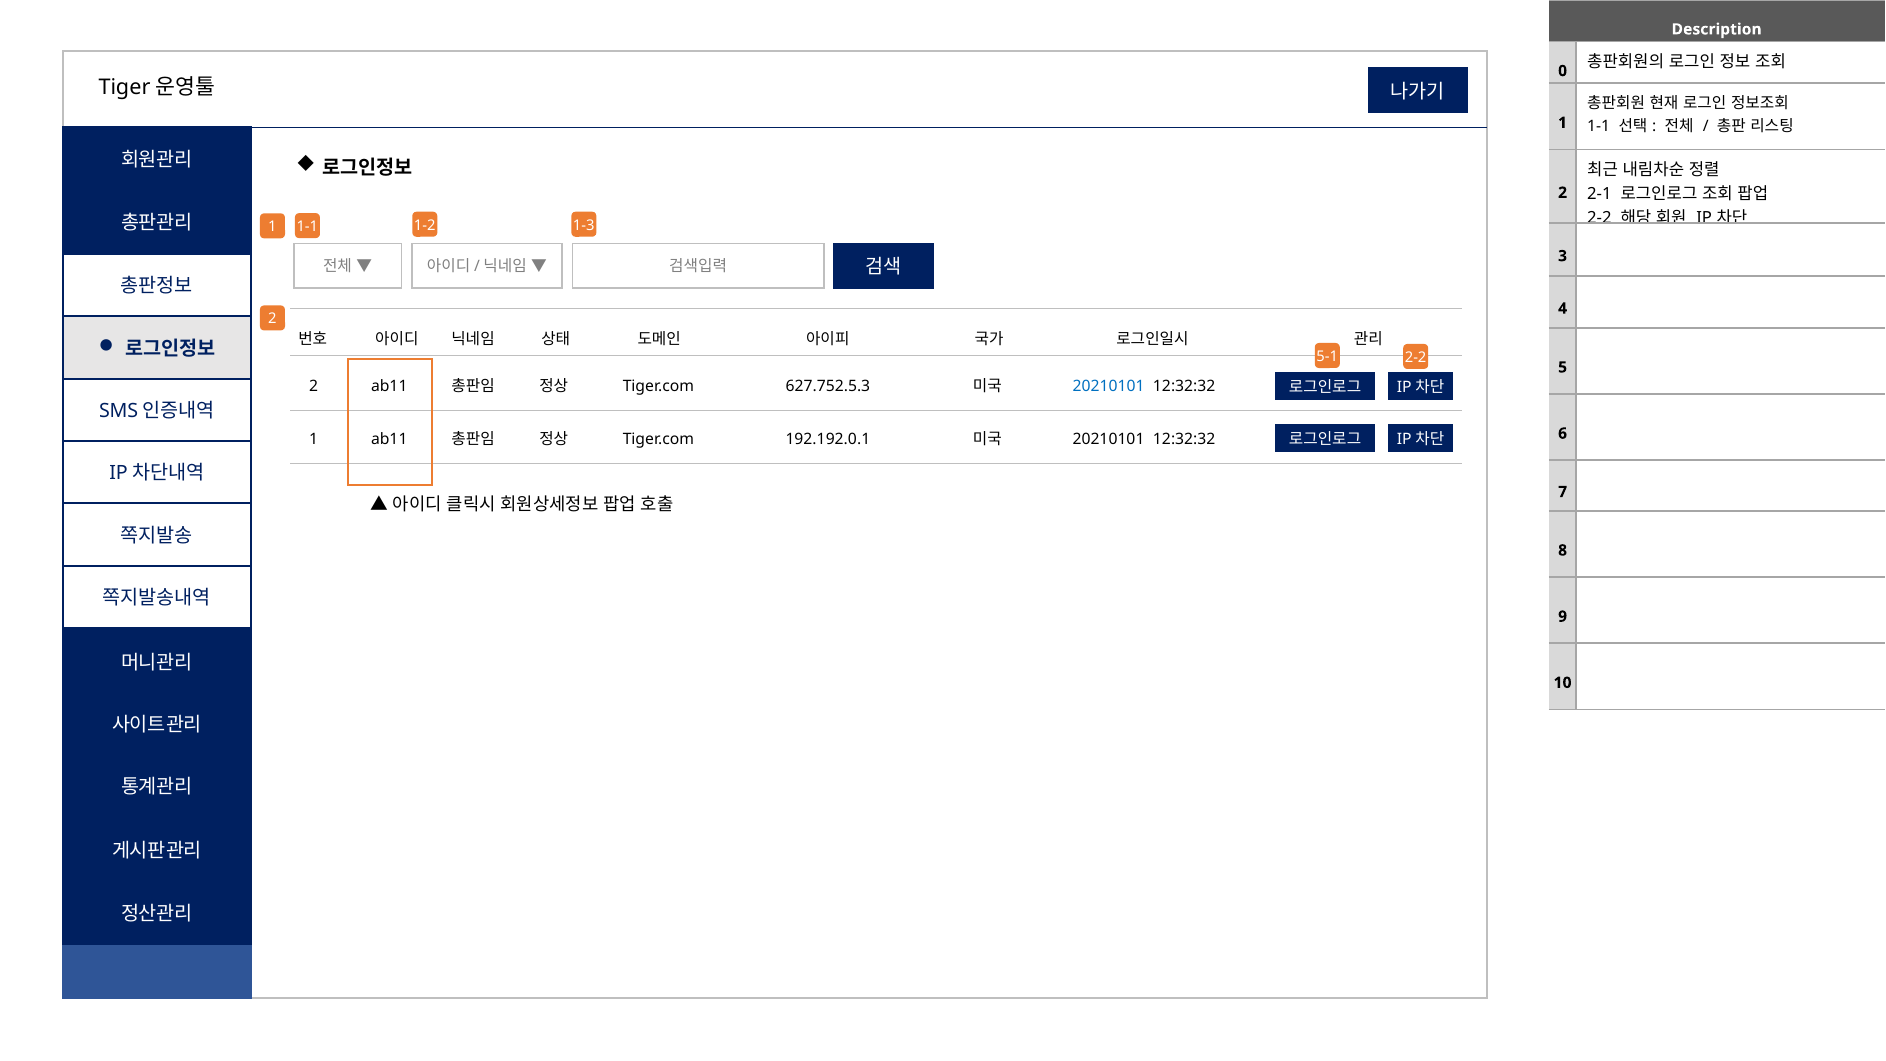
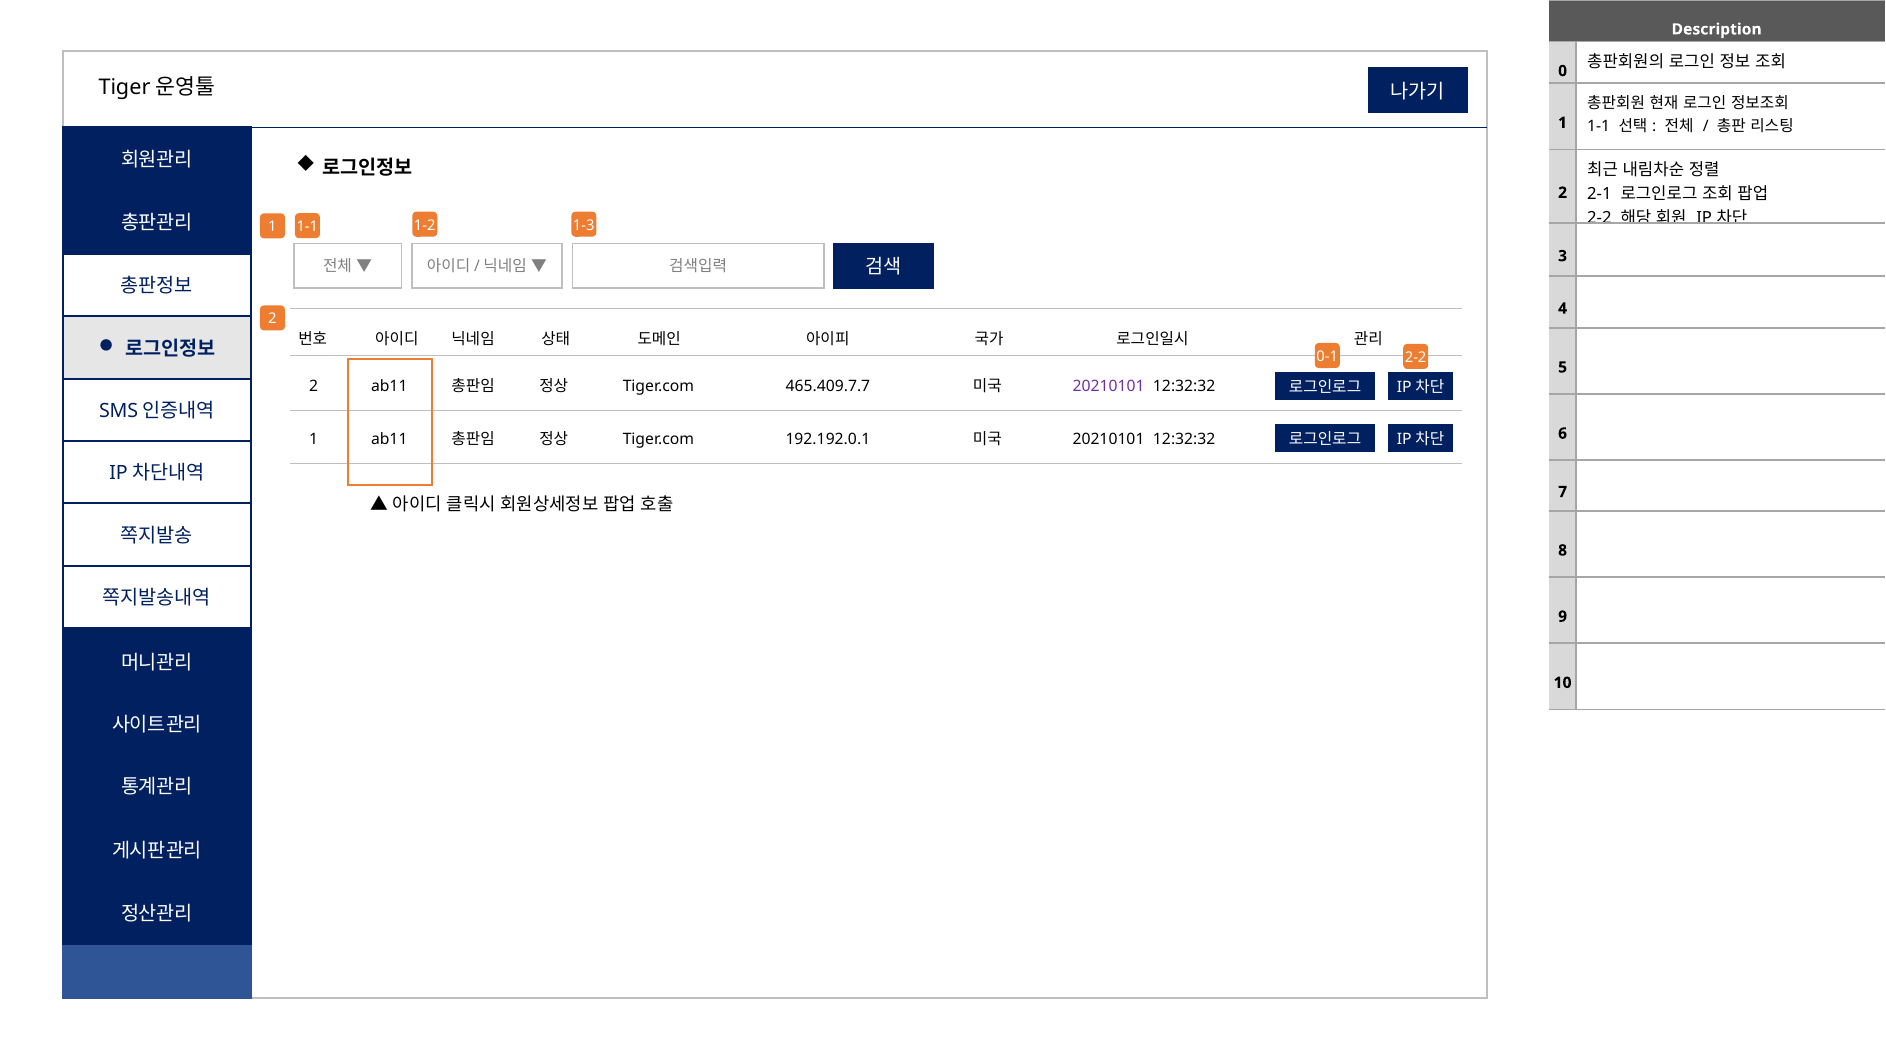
5-1: 5-1 -> 0-1
627.752.5.3: 627.752.5.3 -> 465.409.7.7
20210101 at (1109, 386) colour: blue -> purple
